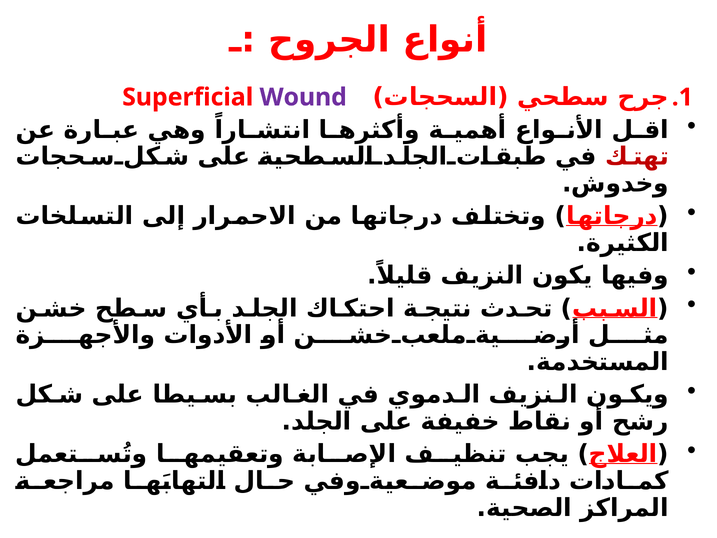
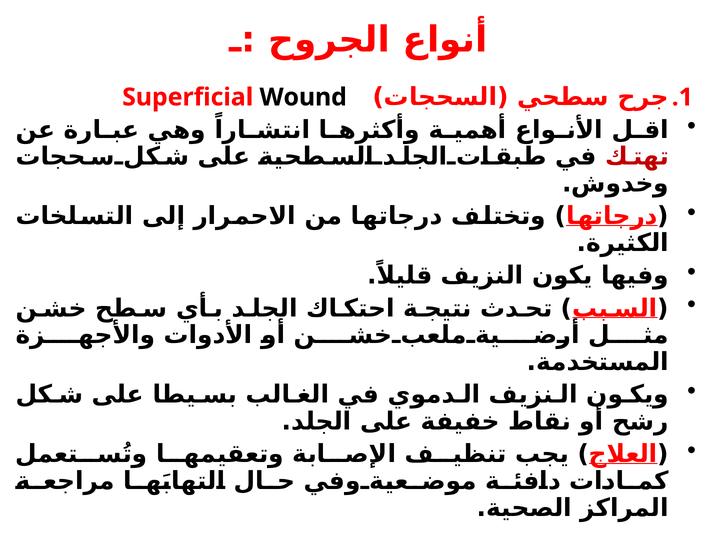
Wound colour: purple -> black
